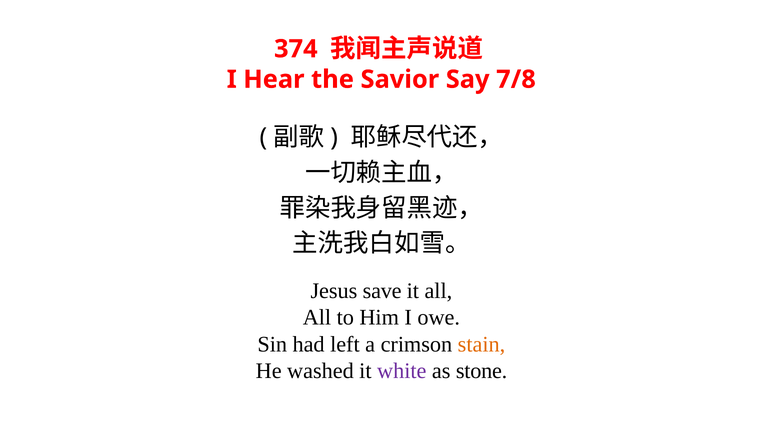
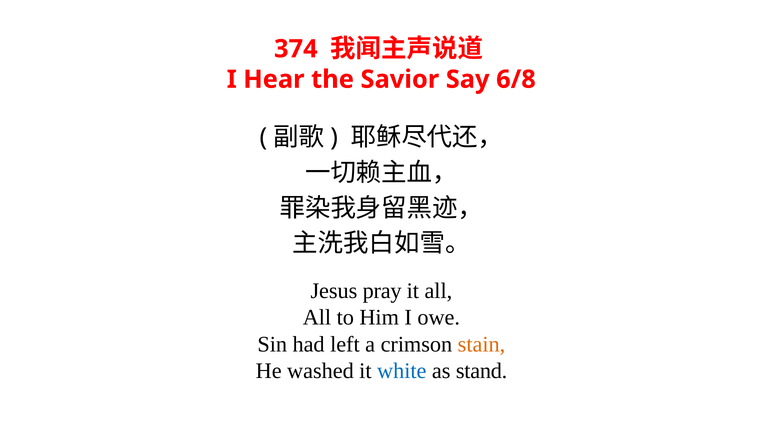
7/8: 7/8 -> 6/8
save: save -> pray
white colour: purple -> blue
stone: stone -> stand
